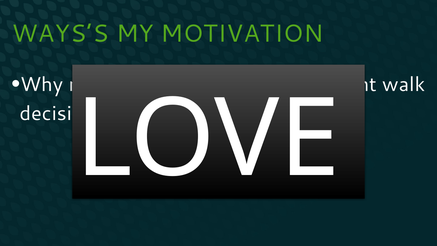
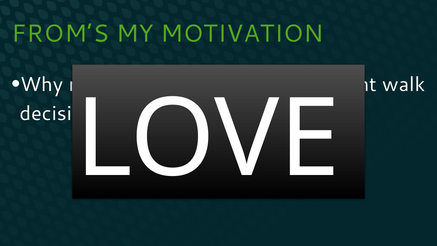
WAYS’S: WAYS’S -> FROM’S
